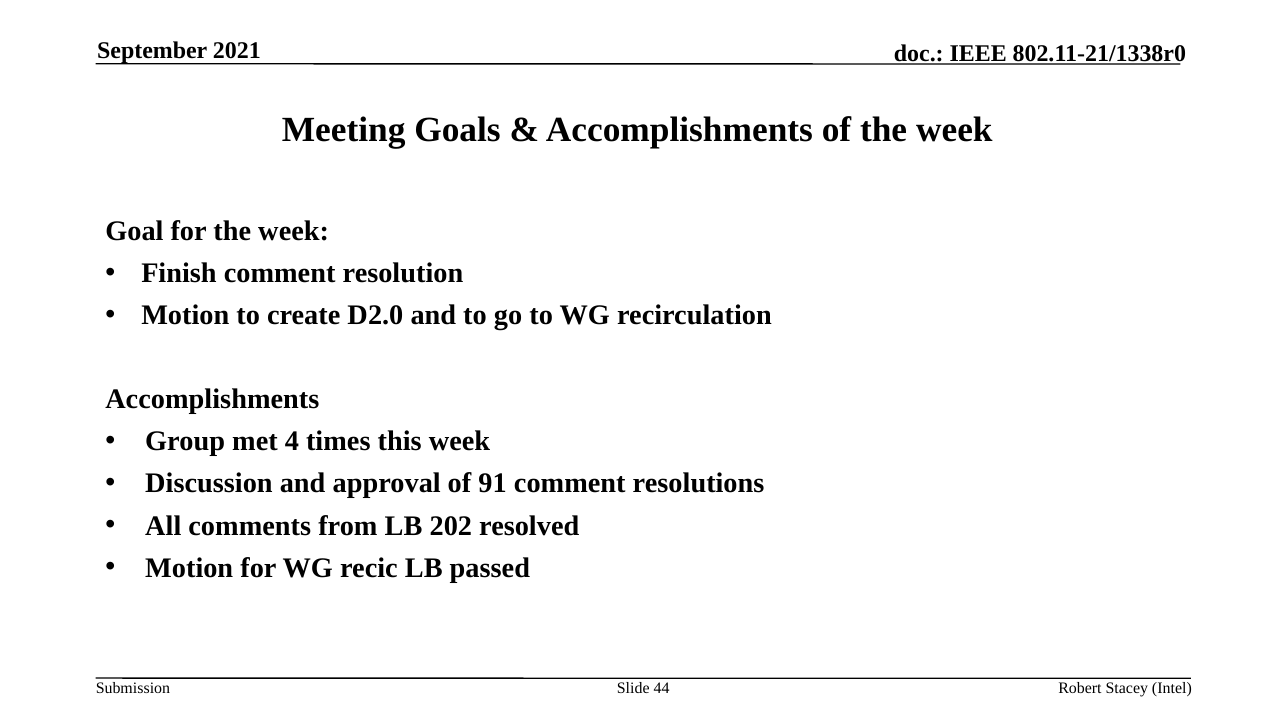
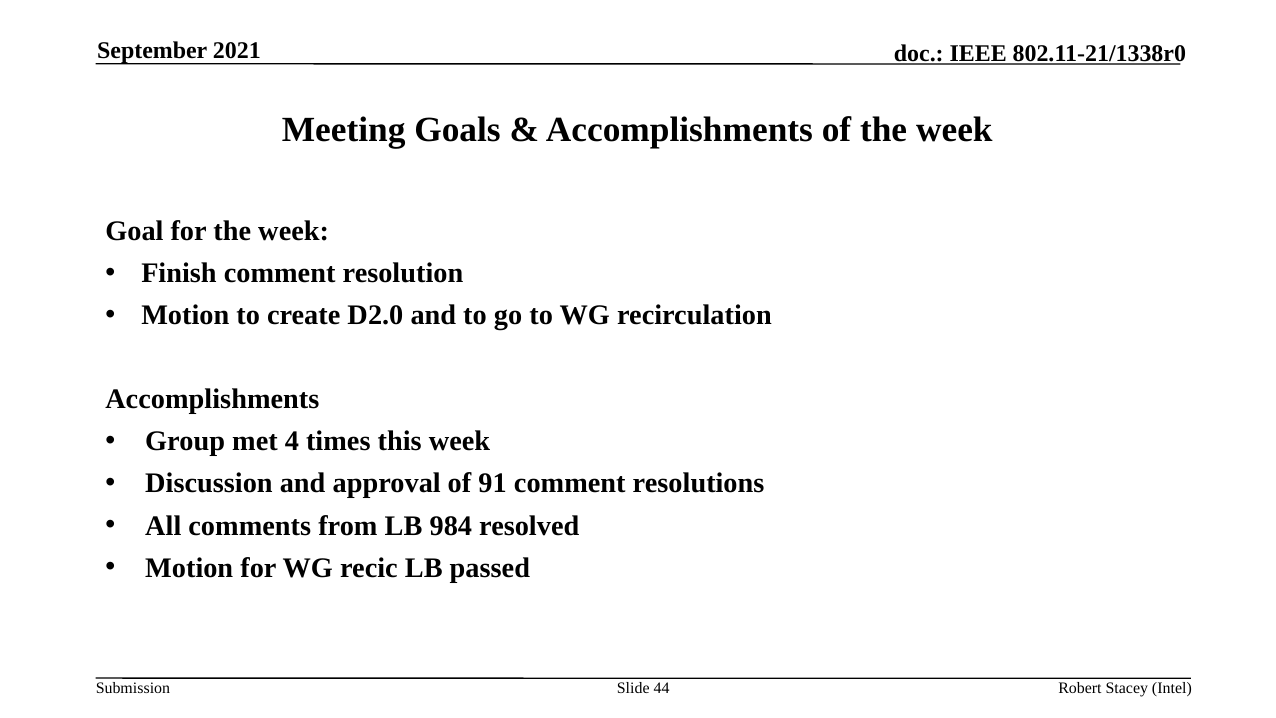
202: 202 -> 984
